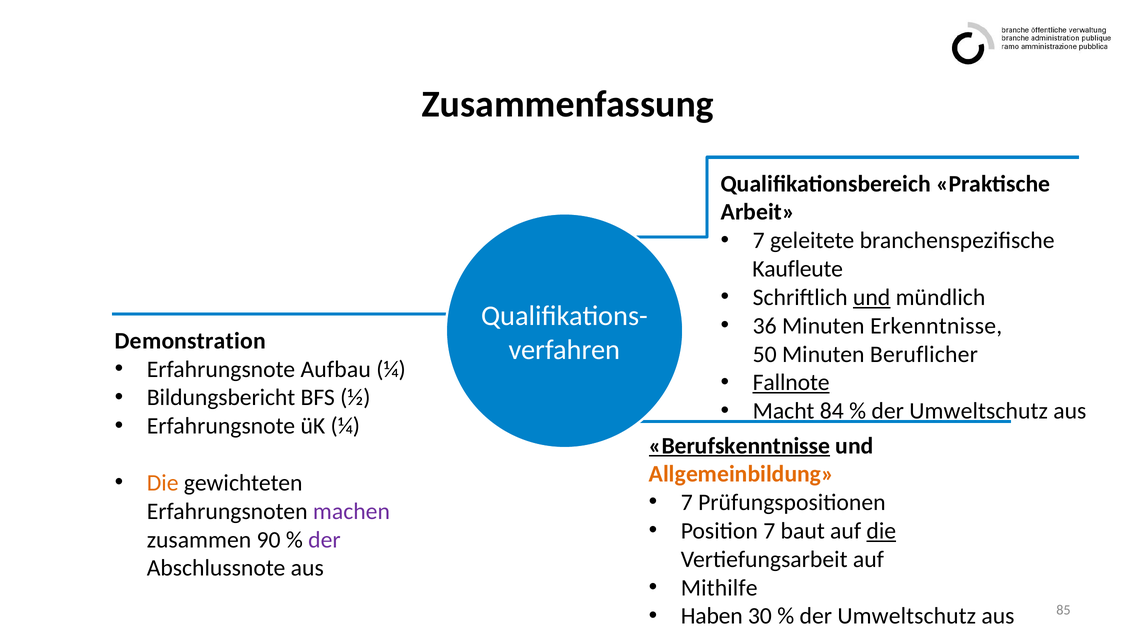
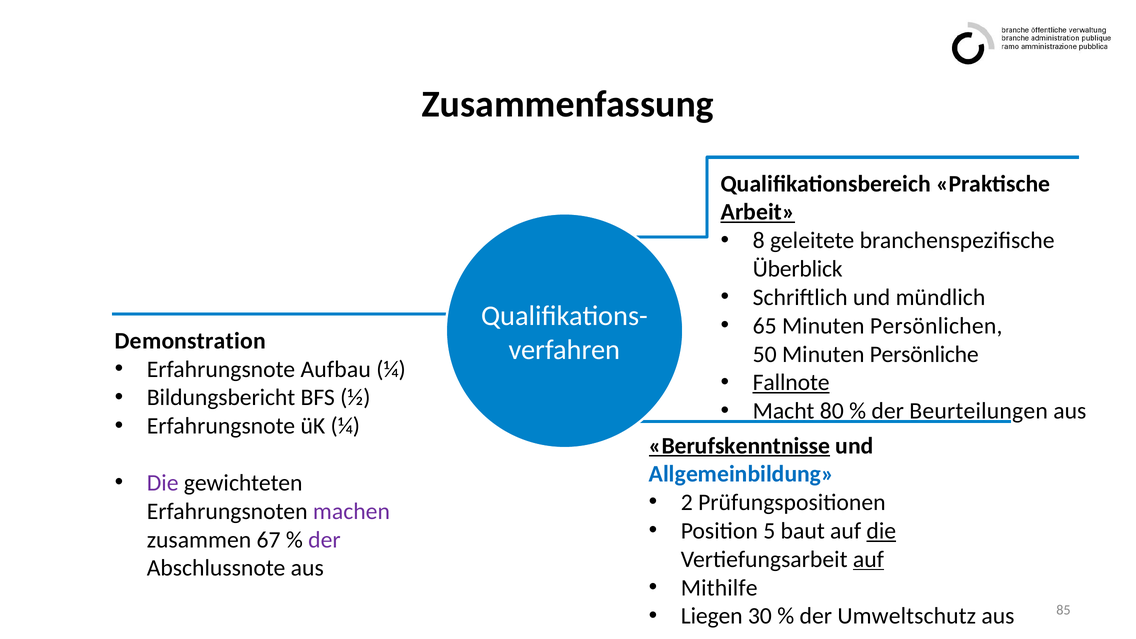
Arbeit underline: none -> present
7 at (759, 241): 7 -> 8
Kaufleute: Kaufleute -> Überblick
und at (872, 297) underline: present -> none
36: 36 -> 65
Erkenntnisse: Erkenntnisse -> Persönlichen
Beruflicher: Beruflicher -> Persönliche
84: 84 -> 80
Umweltschutz at (979, 411): Umweltschutz -> Beurteilungen
Allgemeinbildung colour: orange -> blue
Die at (163, 483) colour: orange -> purple
7 at (687, 503): 7 -> 2
Position 7: 7 -> 5
90: 90 -> 67
auf at (868, 559) underline: none -> present
Haben: Haben -> Liegen
